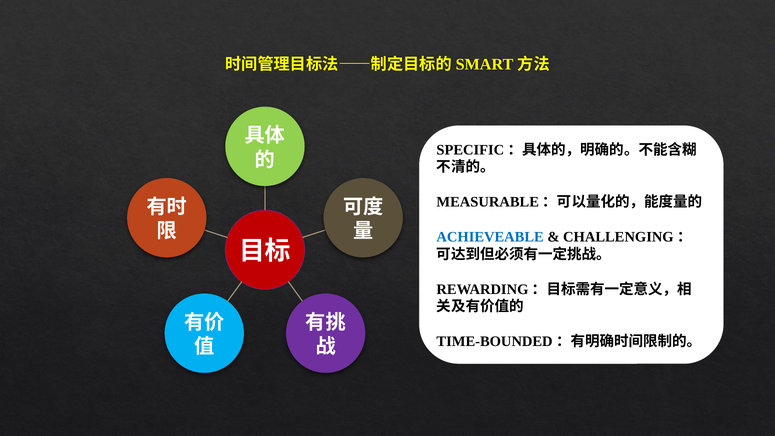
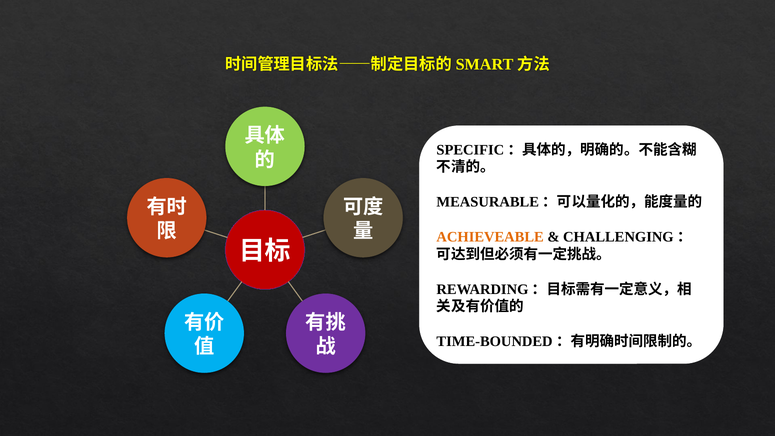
ACHIEVEABLE colour: blue -> orange
